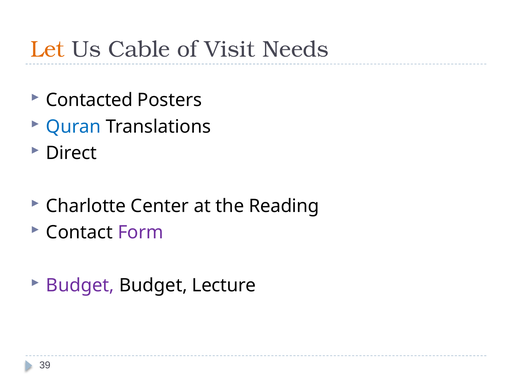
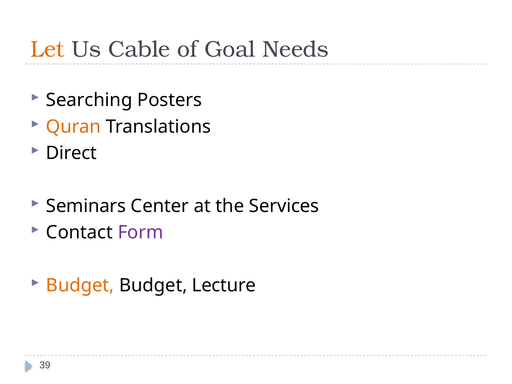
Visit: Visit -> Goal
Contacted: Contacted -> Searching
Quran colour: blue -> orange
Charlotte: Charlotte -> Seminars
Reading: Reading -> Services
Budget at (80, 285) colour: purple -> orange
